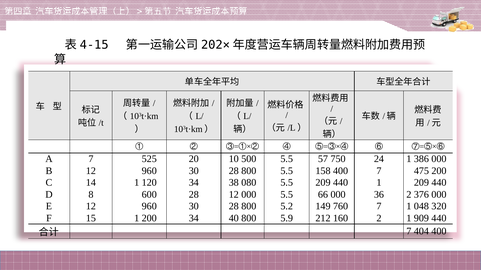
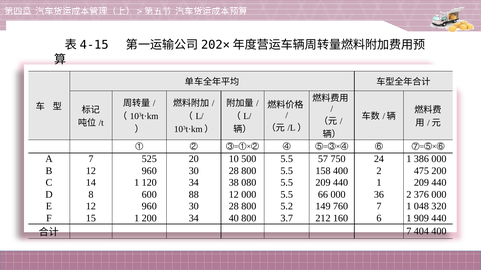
400 7: 7 -> 2
600 28: 28 -> 88
5.9: 5.9 -> 3.7
160 2: 2 -> 6
